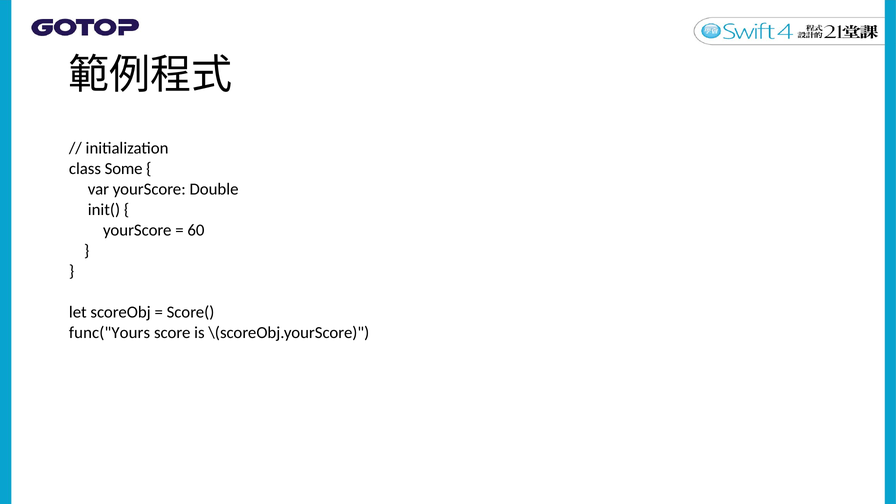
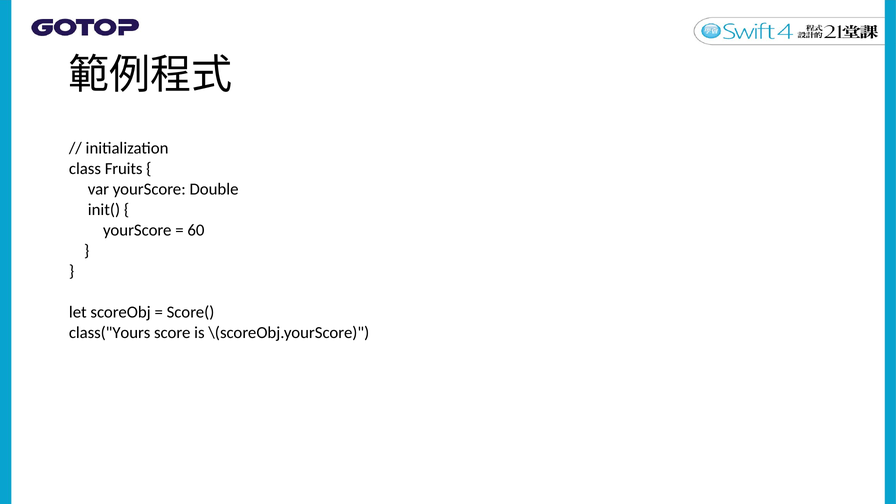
Some: Some -> Fruits
func("Yours: func("Yours -> class("Yours
